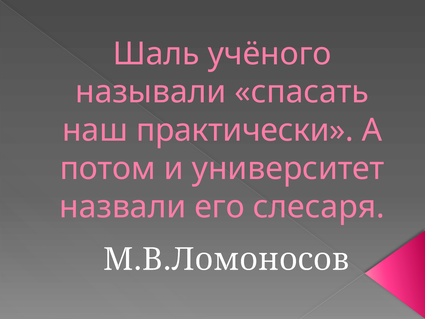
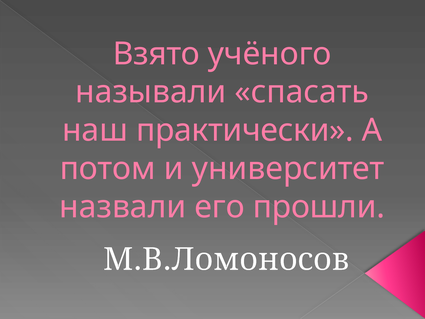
Шаль: Шаль -> Взято
слесаря: слесаря -> прошли
